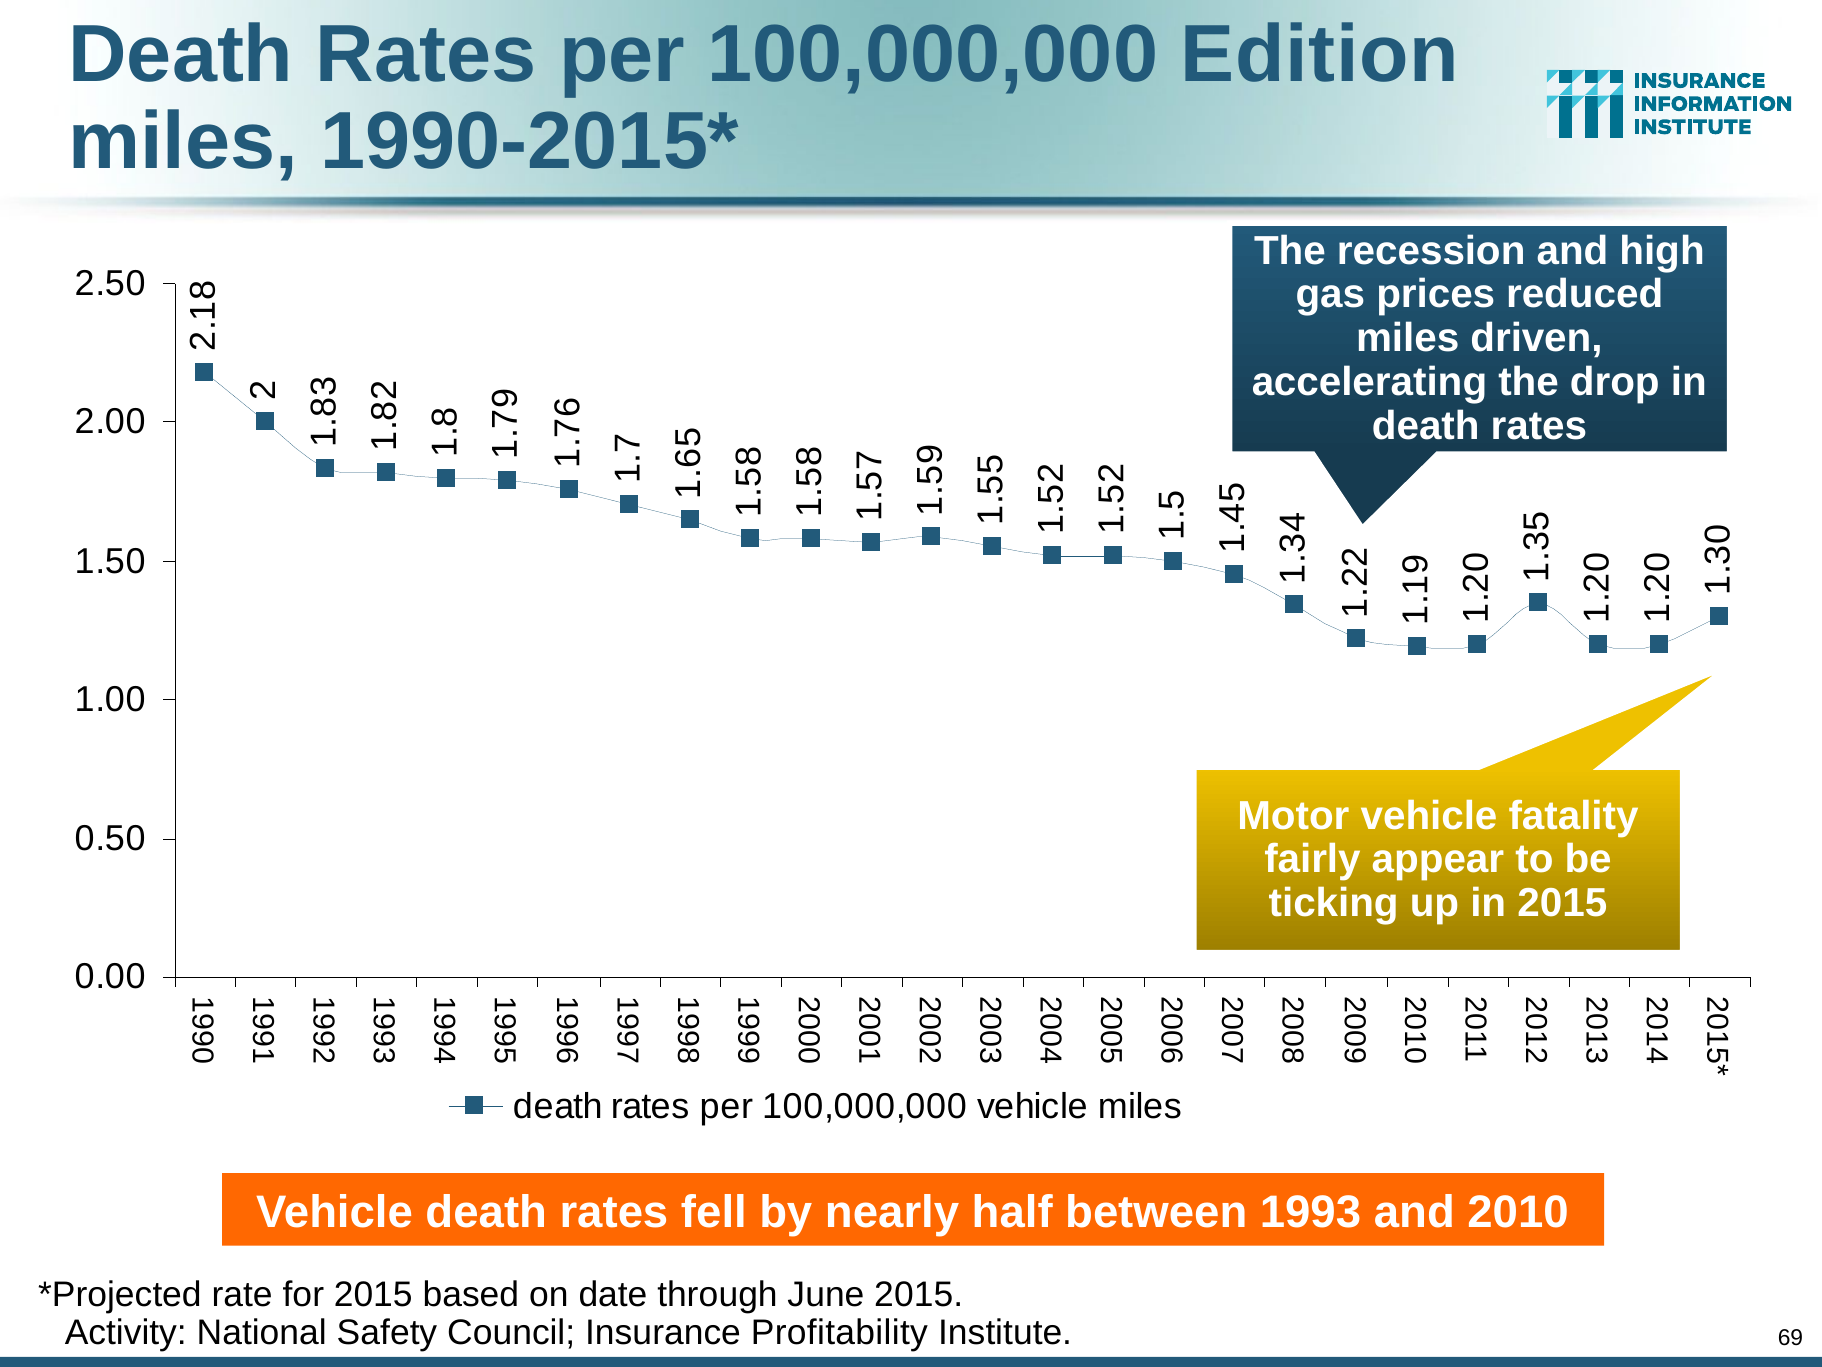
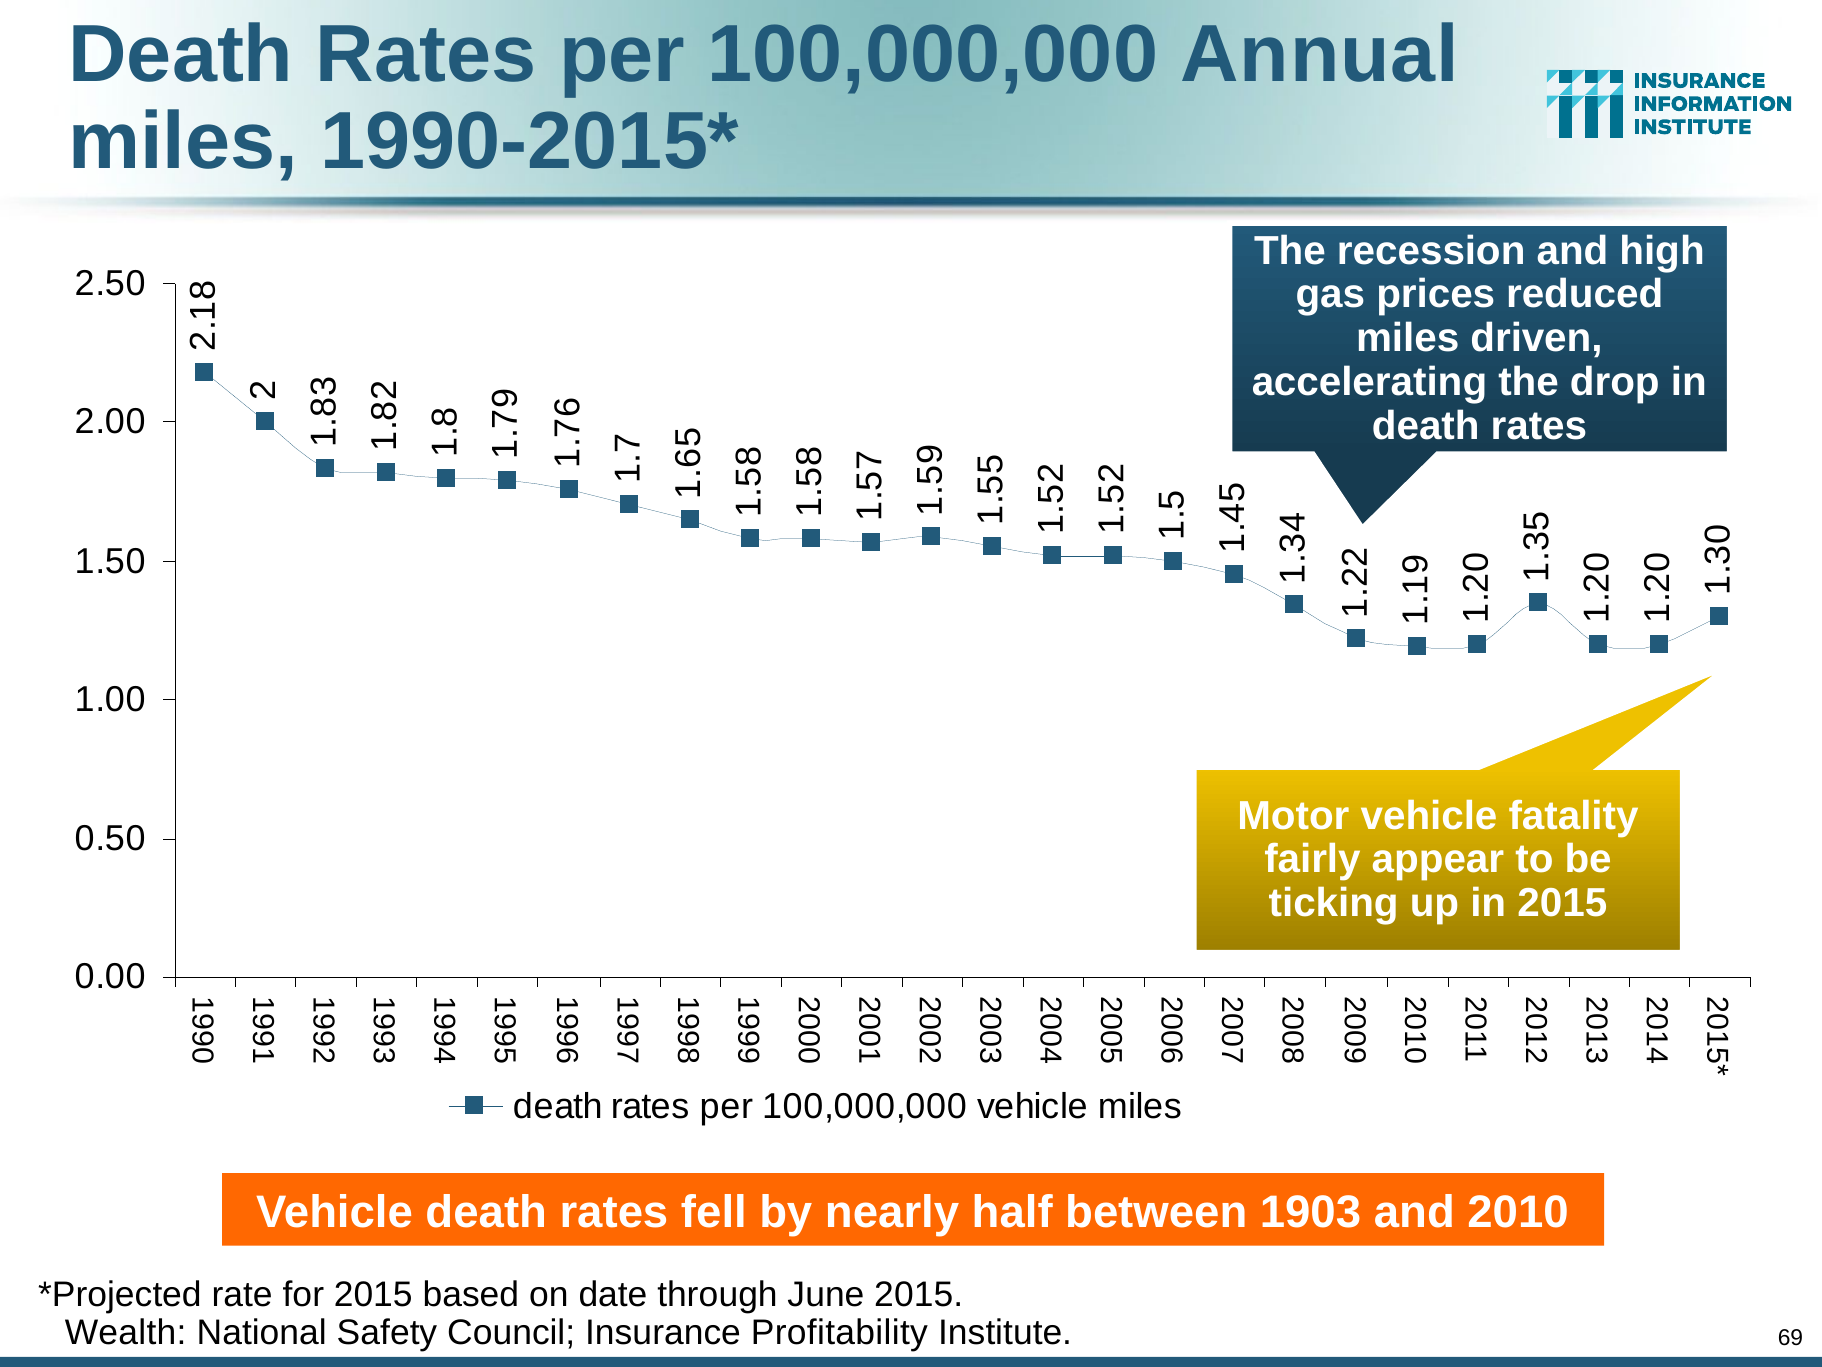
Edition: Edition -> Annual
1993: 1993 -> 1903
Activity: Activity -> Wealth
